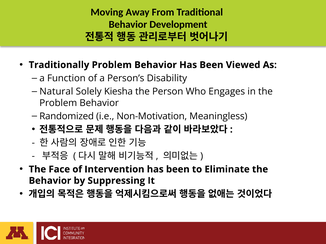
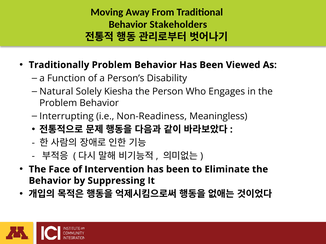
Development: Development -> Stakeholders
Randomized: Randomized -> Interrupting
Non-Motivation: Non-Motivation -> Non-Readiness
